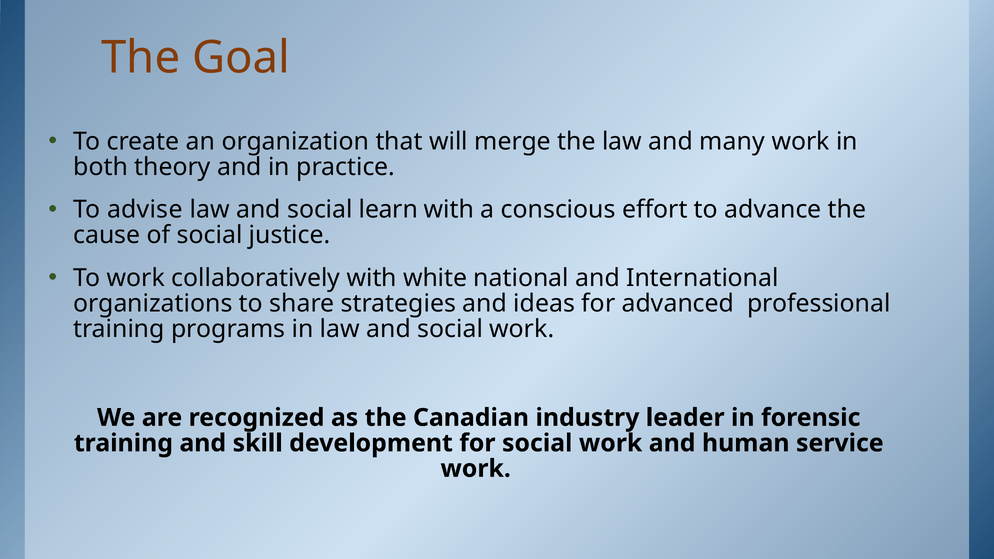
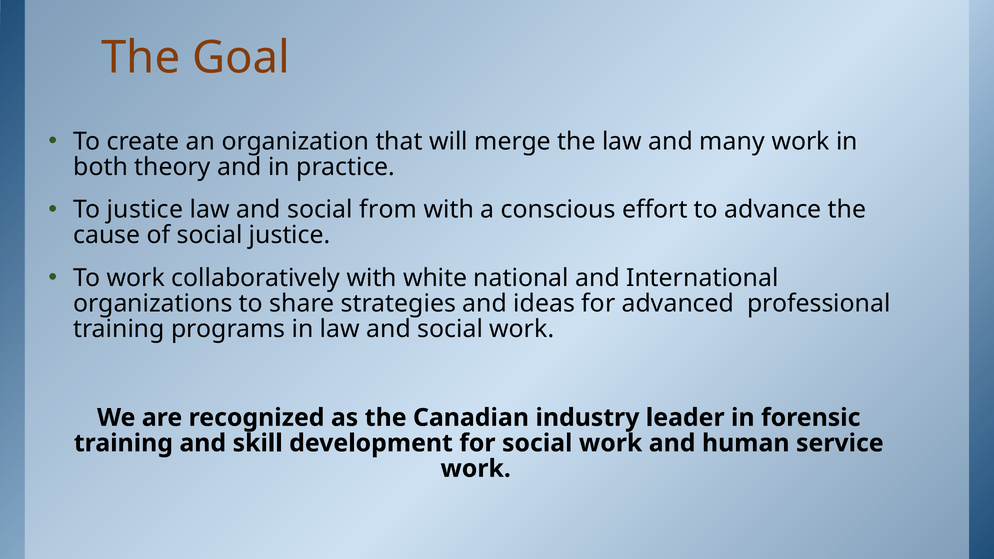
To advise: advise -> justice
learn: learn -> from
